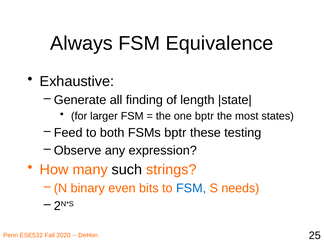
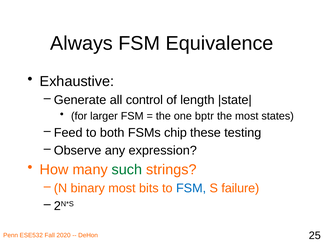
finding: finding -> control
FSMs bptr: bptr -> chip
such colour: black -> green
binary even: even -> most
needs: needs -> failure
